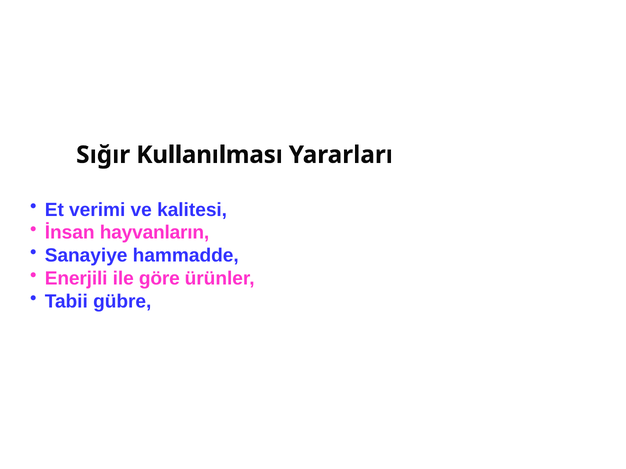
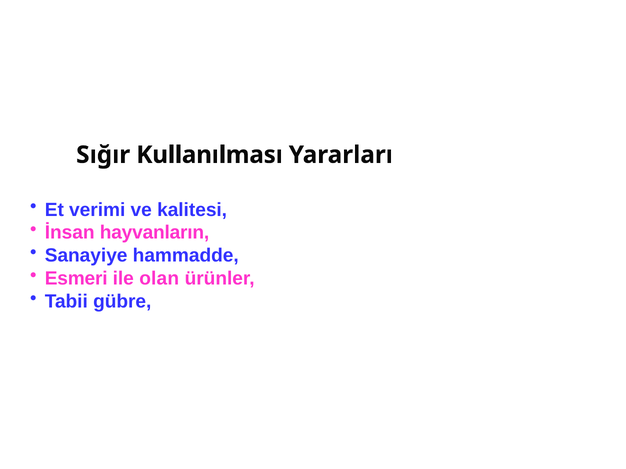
Enerjili: Enerjili -> Esmeri
göre: göre -> olan
